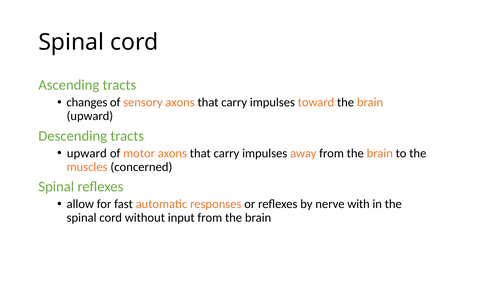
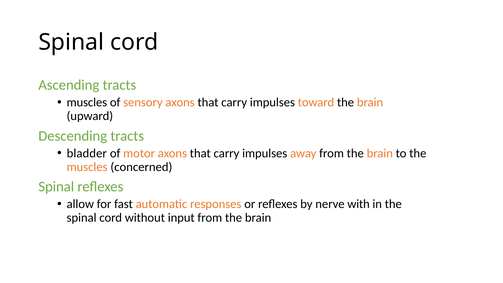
changes at (87, 102): changes -> muscles
upward at (87, 153): upward -> bladder
